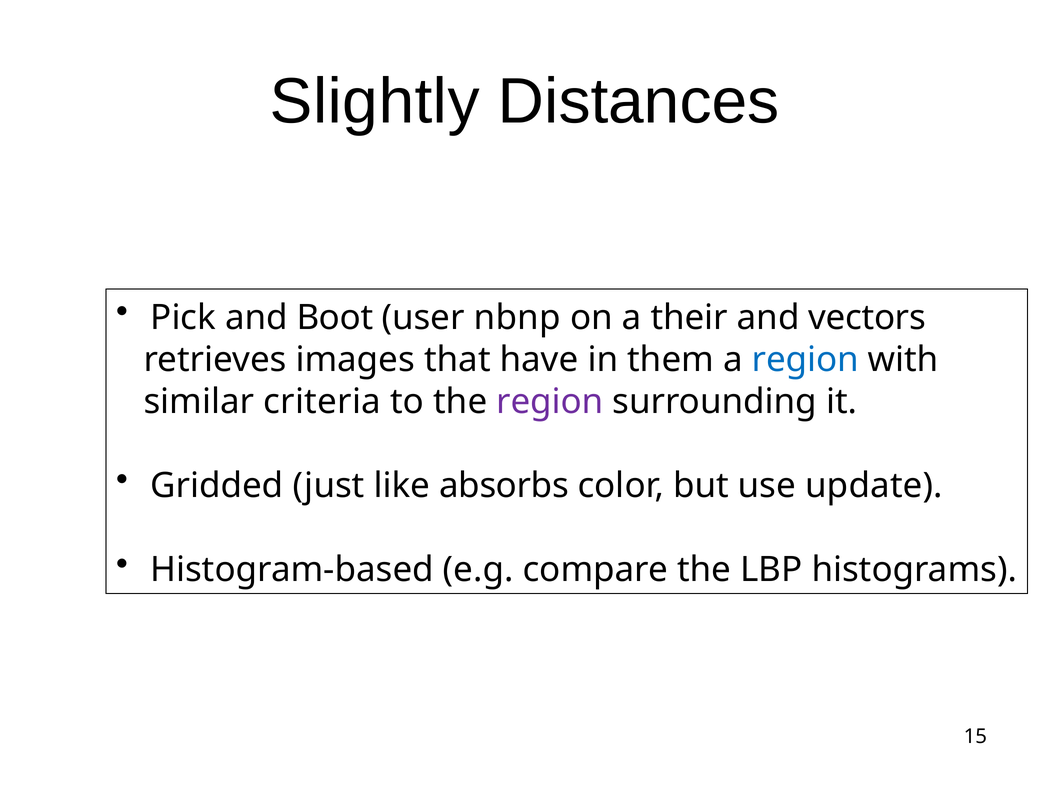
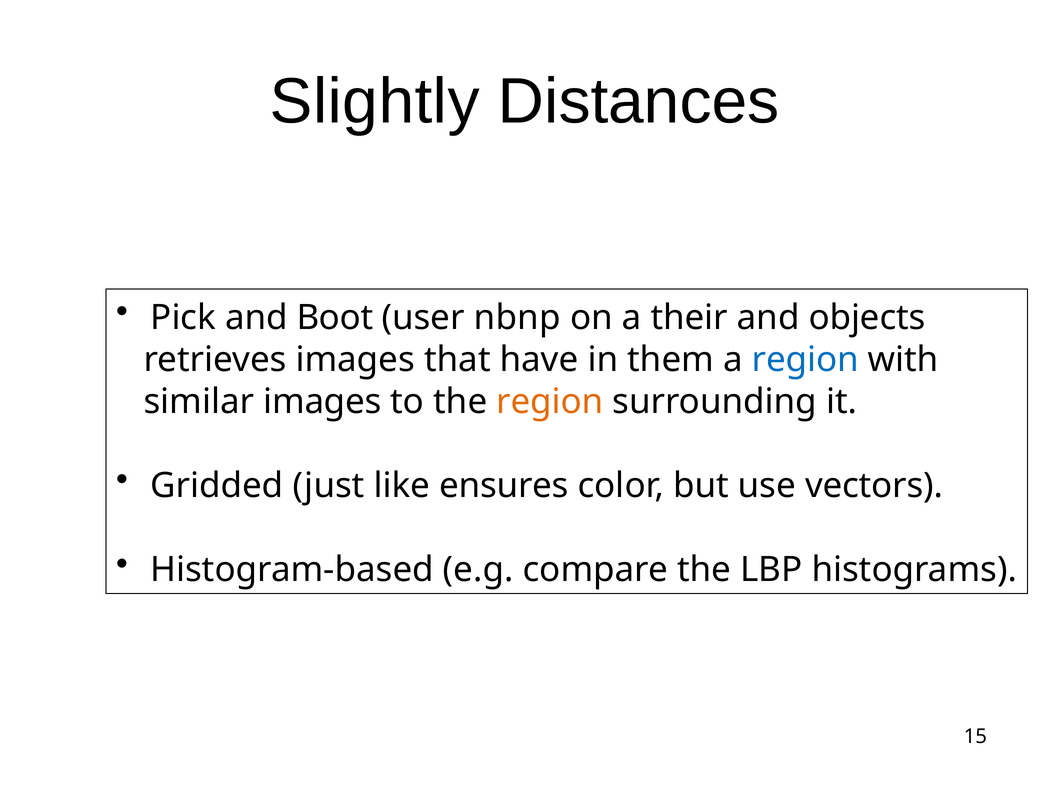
vectors: vectors -> objects
similar criteria: criteria -> images
region at (550, 401) colour: purple -> orange
absorbs: absorbs -> ensures
update: update -> vectors
